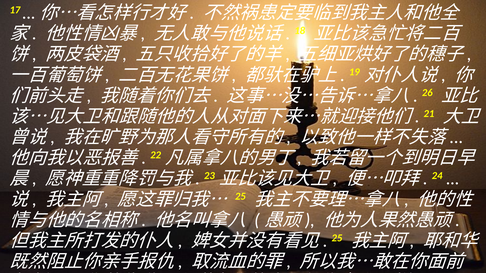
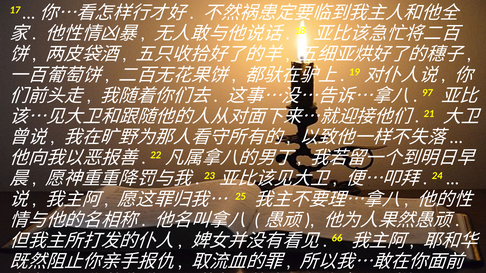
26: 26 -> 97
25 at (337, 238): 25 -> 66
